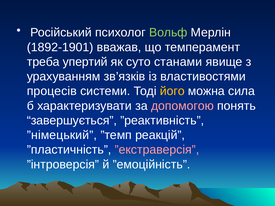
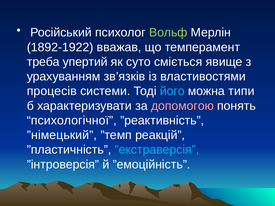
1892-1901: 1892-1901 -> 1892-1922
станами: станами -> сміється
його colour: yellow -> light blue
сила: сила -> типи
завершується: завершується -> психологічної
”екстраверсія colour: pink -> light blue
